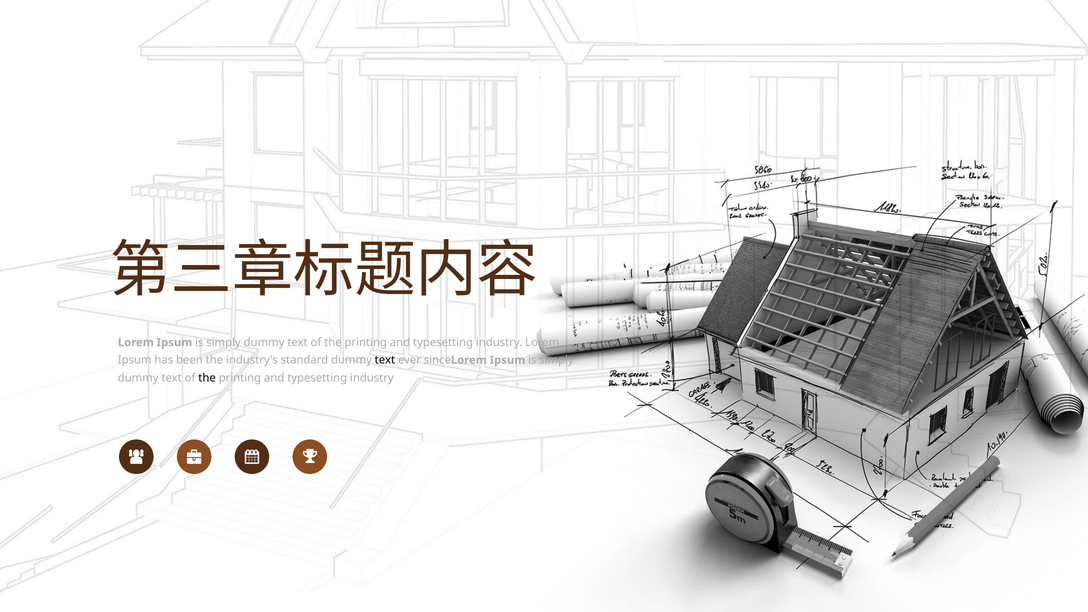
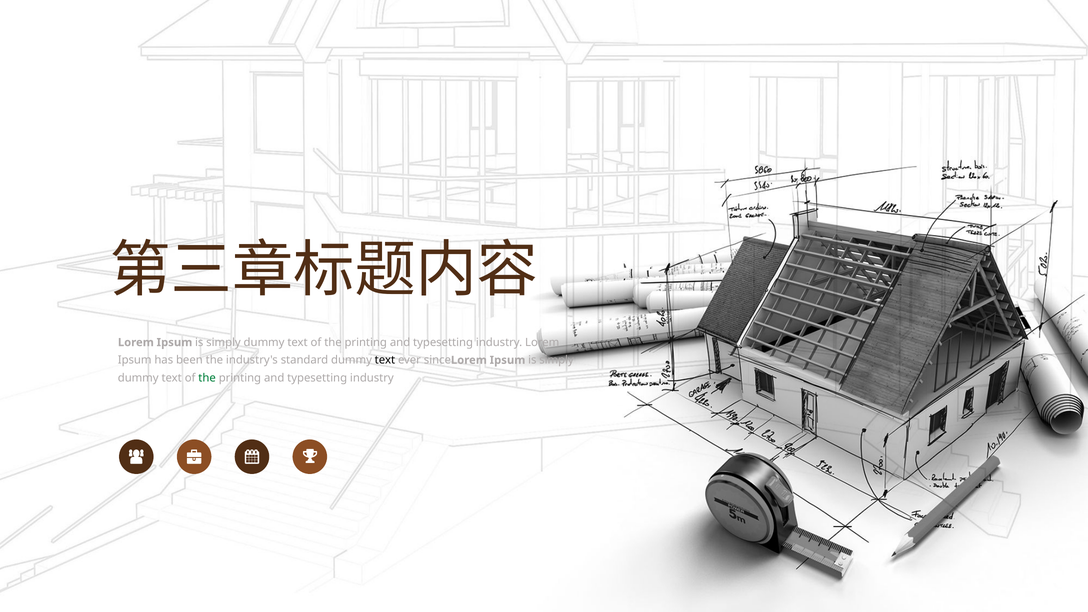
the at (207, 378) colour: black -> green
